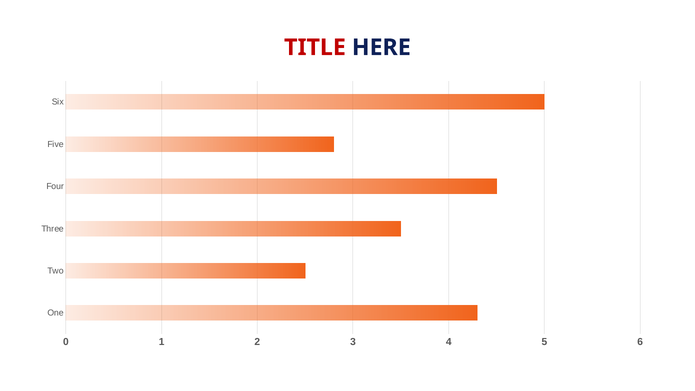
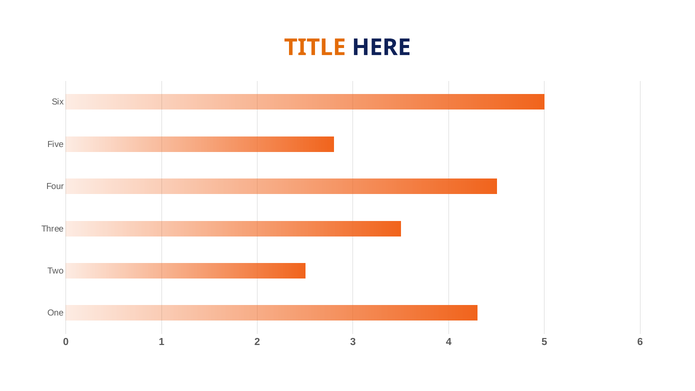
TITLE colour: red -> orange
